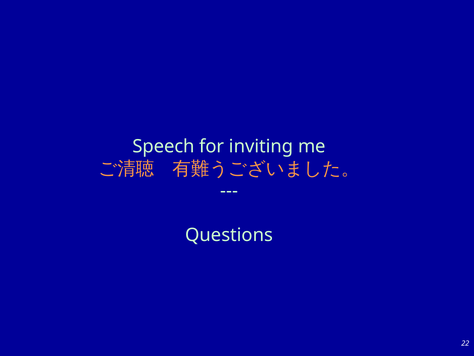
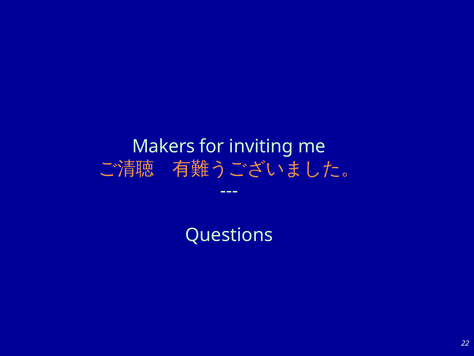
Speech: Speech -> Makers
